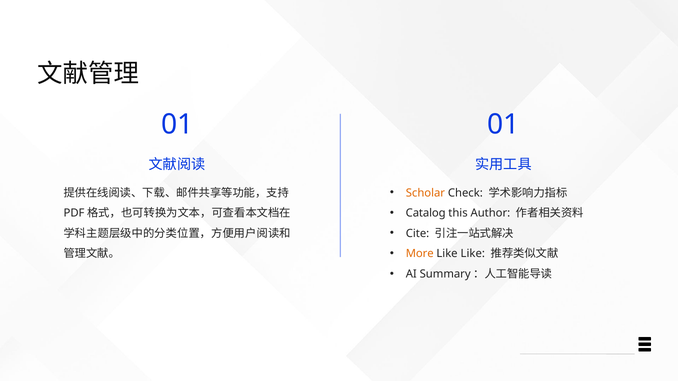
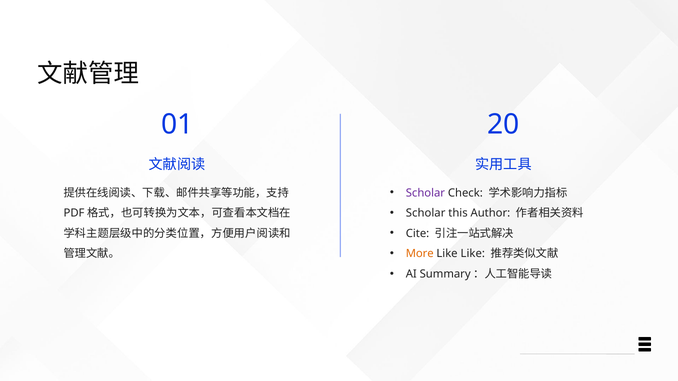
01 01: 01 -> 20
Scholar at (425, 193) colour: orange -> purple
Catalog at (426, 213): Catalog -> Scholar
